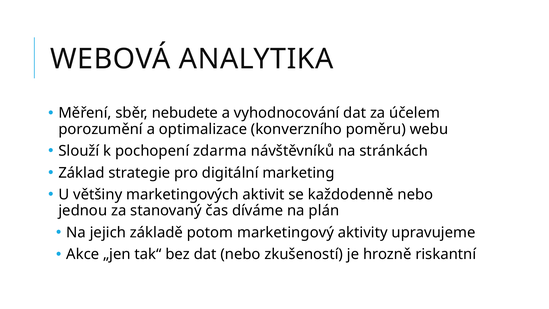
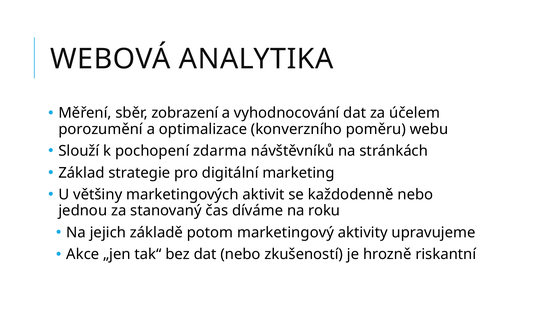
nebudete: nebudete -> zobrazení
plán: plán -> roku
